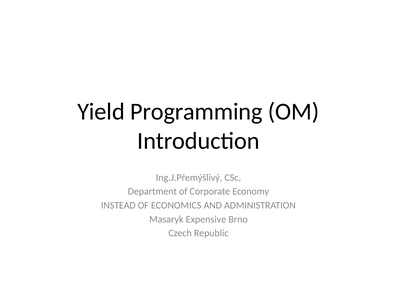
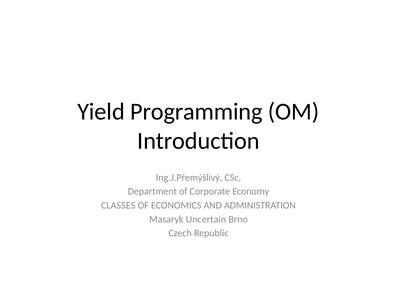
INSTEAD: INSTEAD -> CLASSES
Expensive: Expensive -> Uncertain
